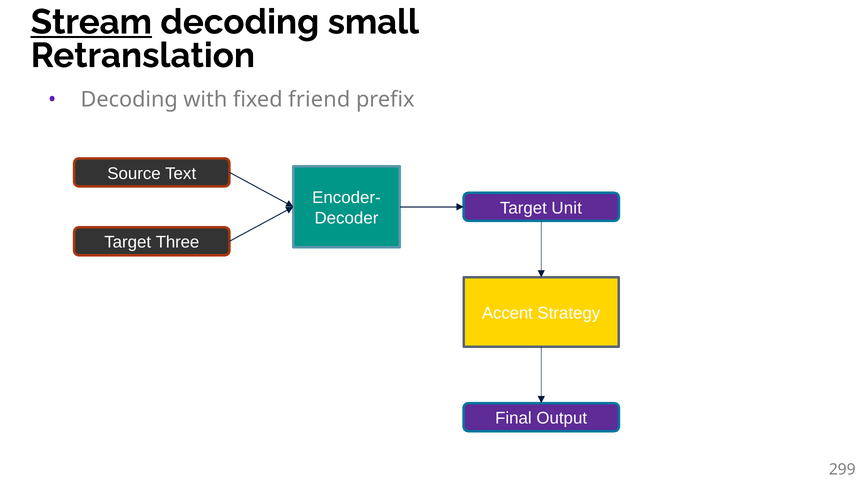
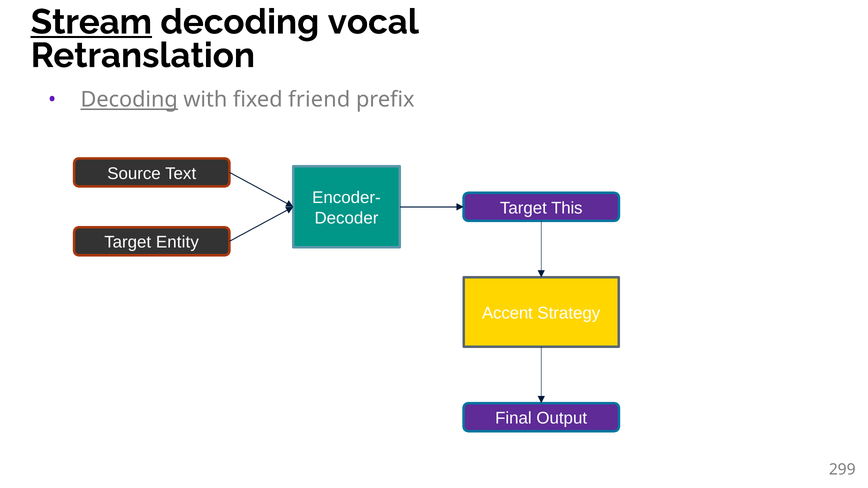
small: small -> vocal
Decoding at (129, 100) underline: none -> present
Unit: Unit -> This
Three: Three -> Entity
